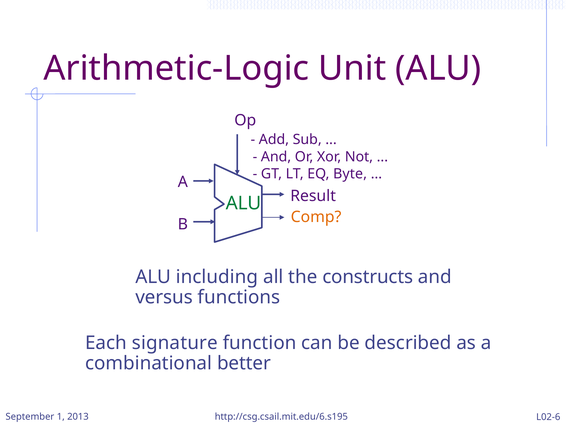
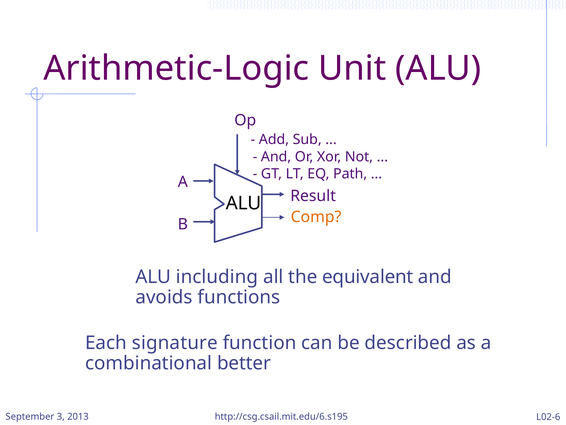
Byte: Byte -> Path
ALU at (244, 203) colour: green -> black
constructs: constructs -> equivalent
versus: versus -> avoids
1: 1 -> 3
